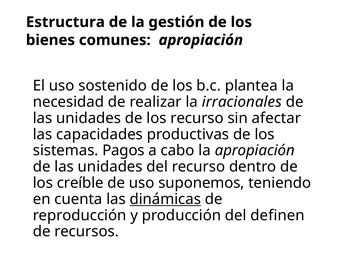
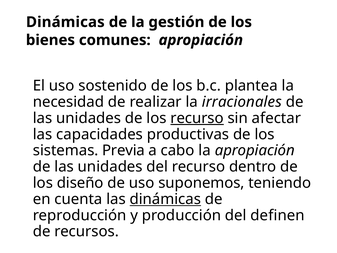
Estructura at (65, 22): Estructura -> Dinámicas
recurso at (197, 118) underline: none -> present
Pagos: Pagos -> Previa
creíble: creíble -> diseño
